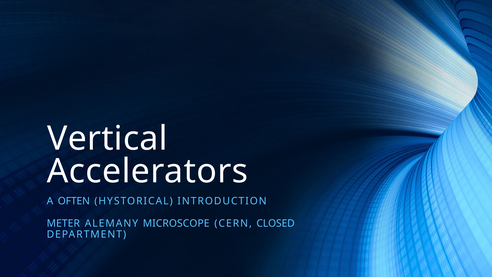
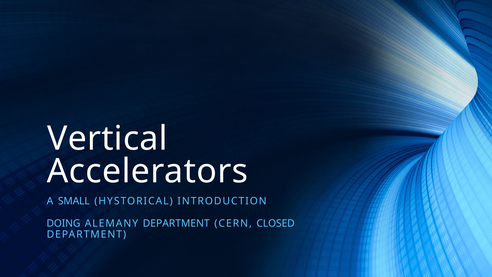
OFTEN: OFTEN -> SMALL
METER: METER -> DOING
ALEMANY MICROSCOPE: MICROSCOPE -> DEPARTMENT
